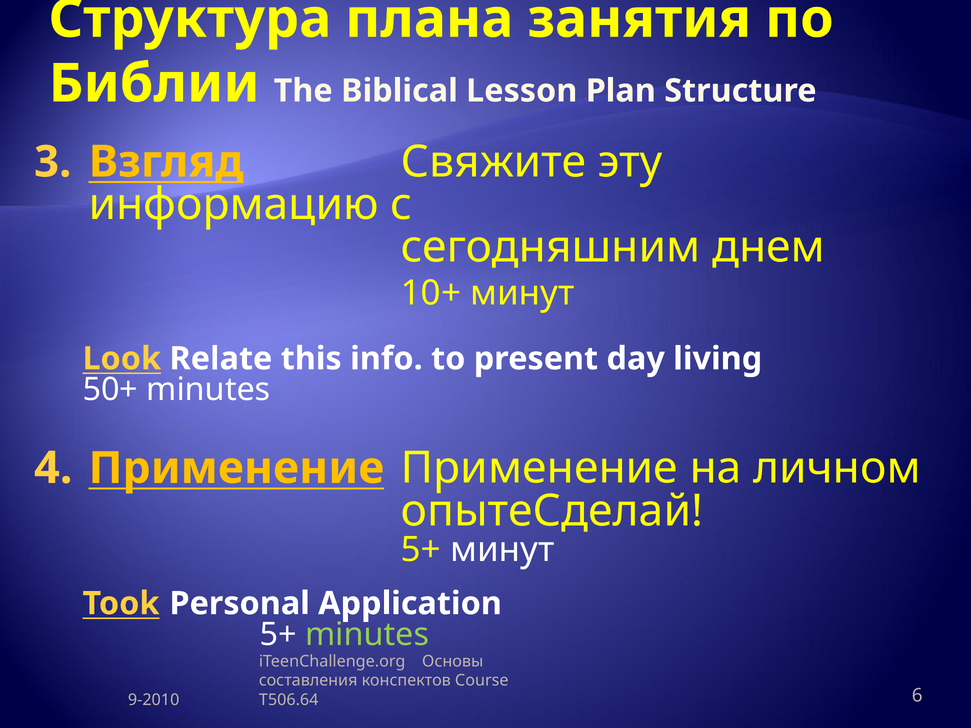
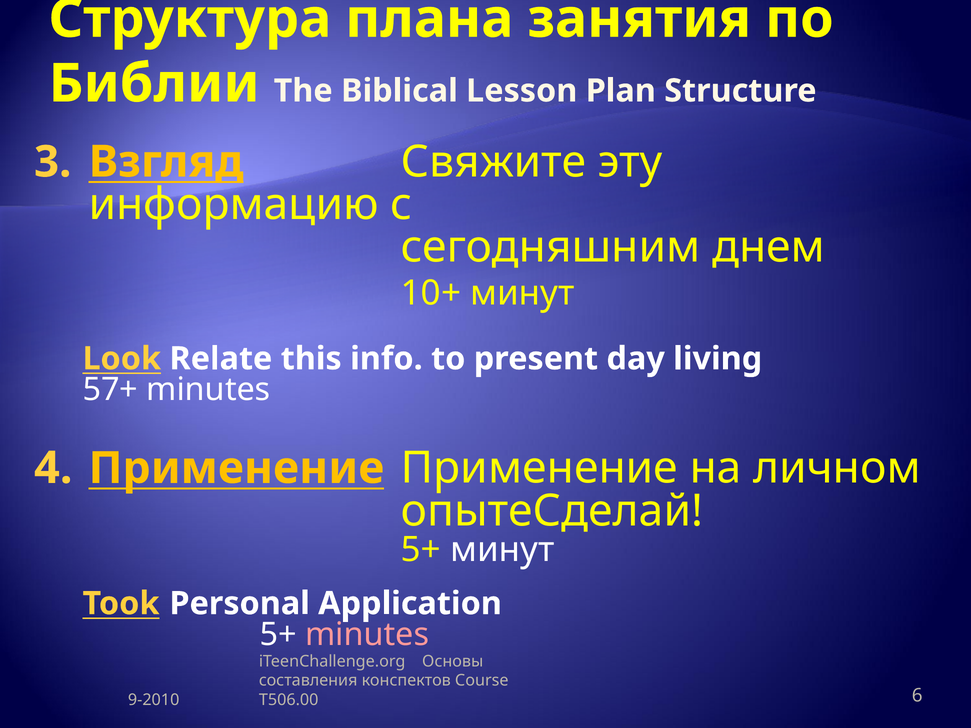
50+: 50+ -> 57+
minutes at (367, 635) colour: light green -> pink
T506.64: T506.64 -> T506.00
